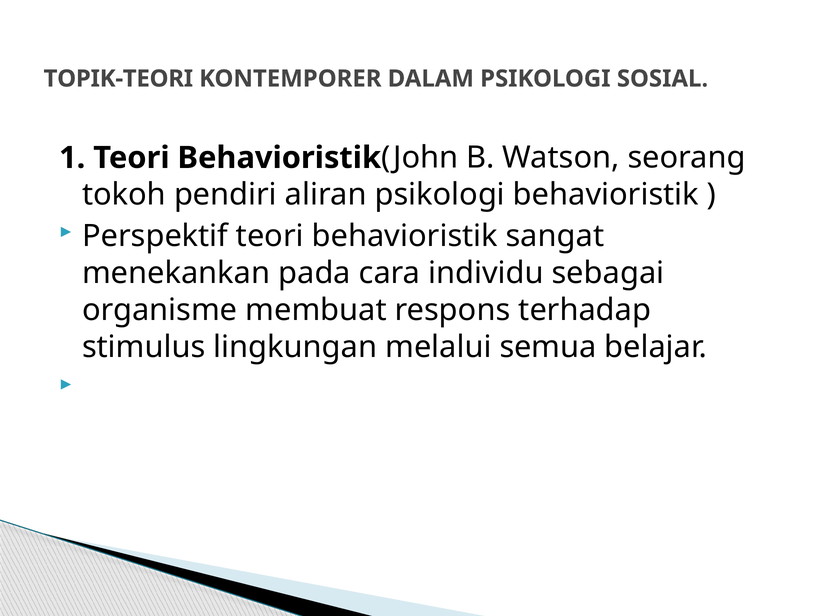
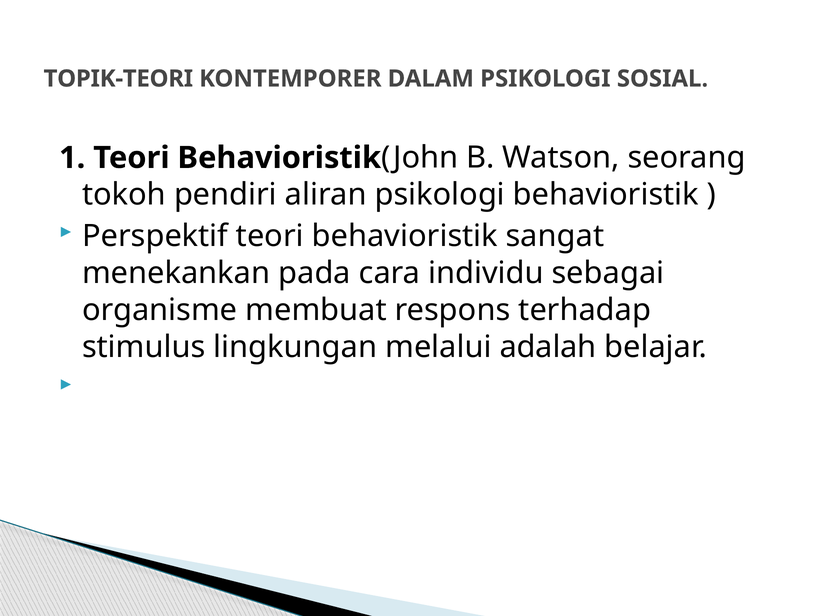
semua: semua -> adalah
